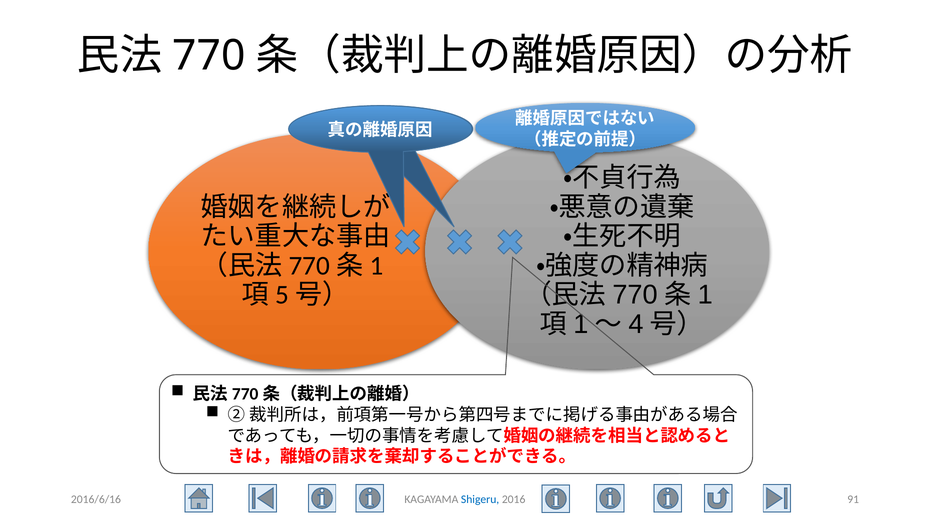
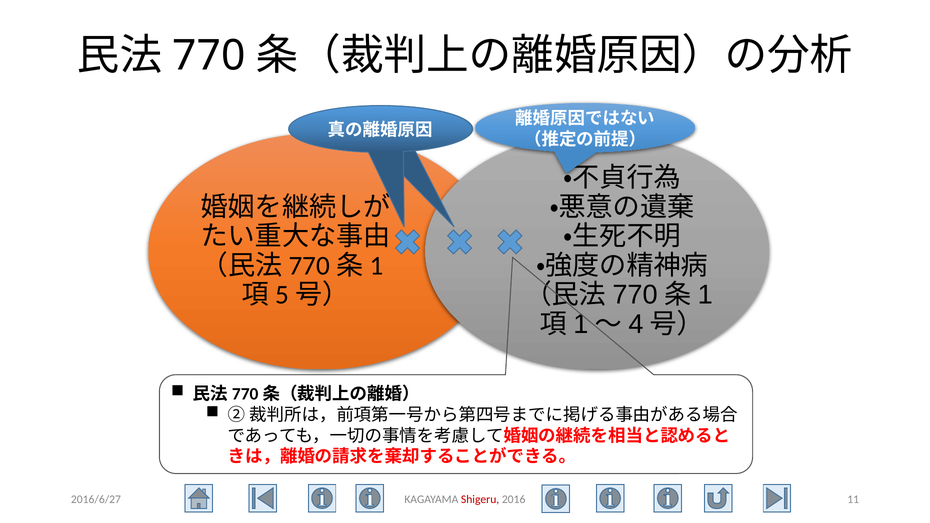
2016/6/16: 2016/6/16 -> 2016/6/27
Shigeru colour: blue -> red
91: 91 -> 11
